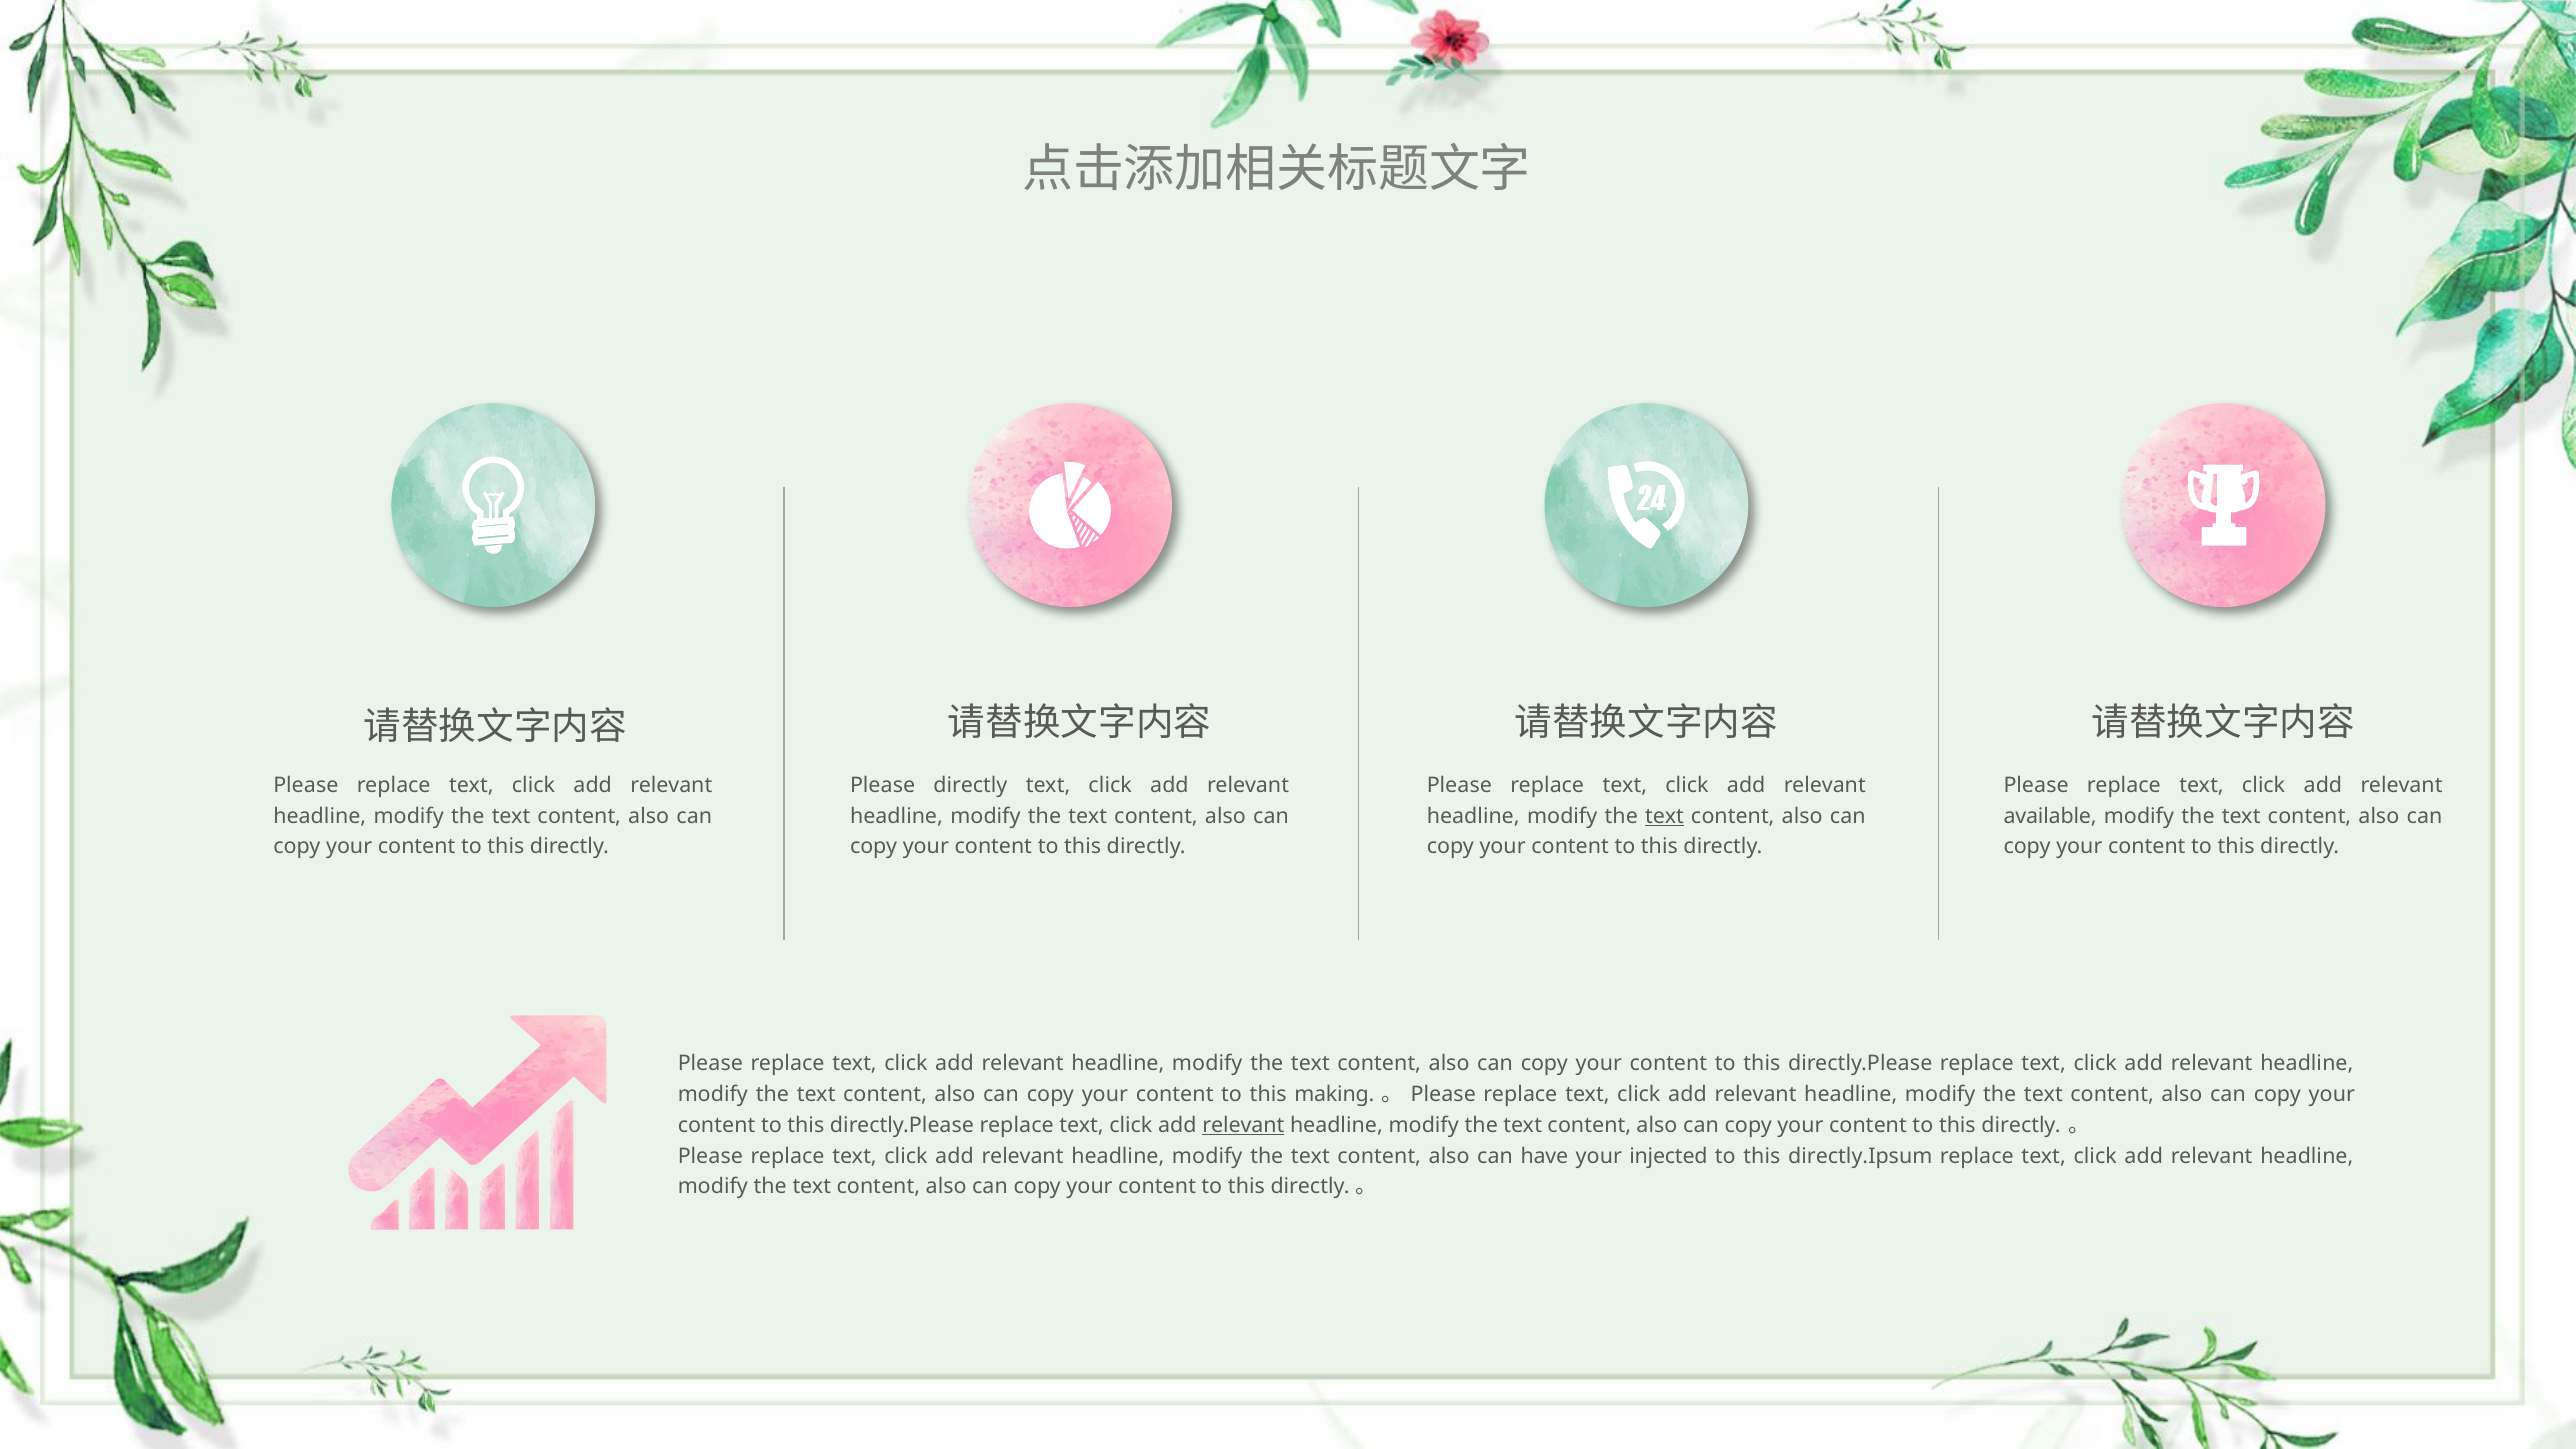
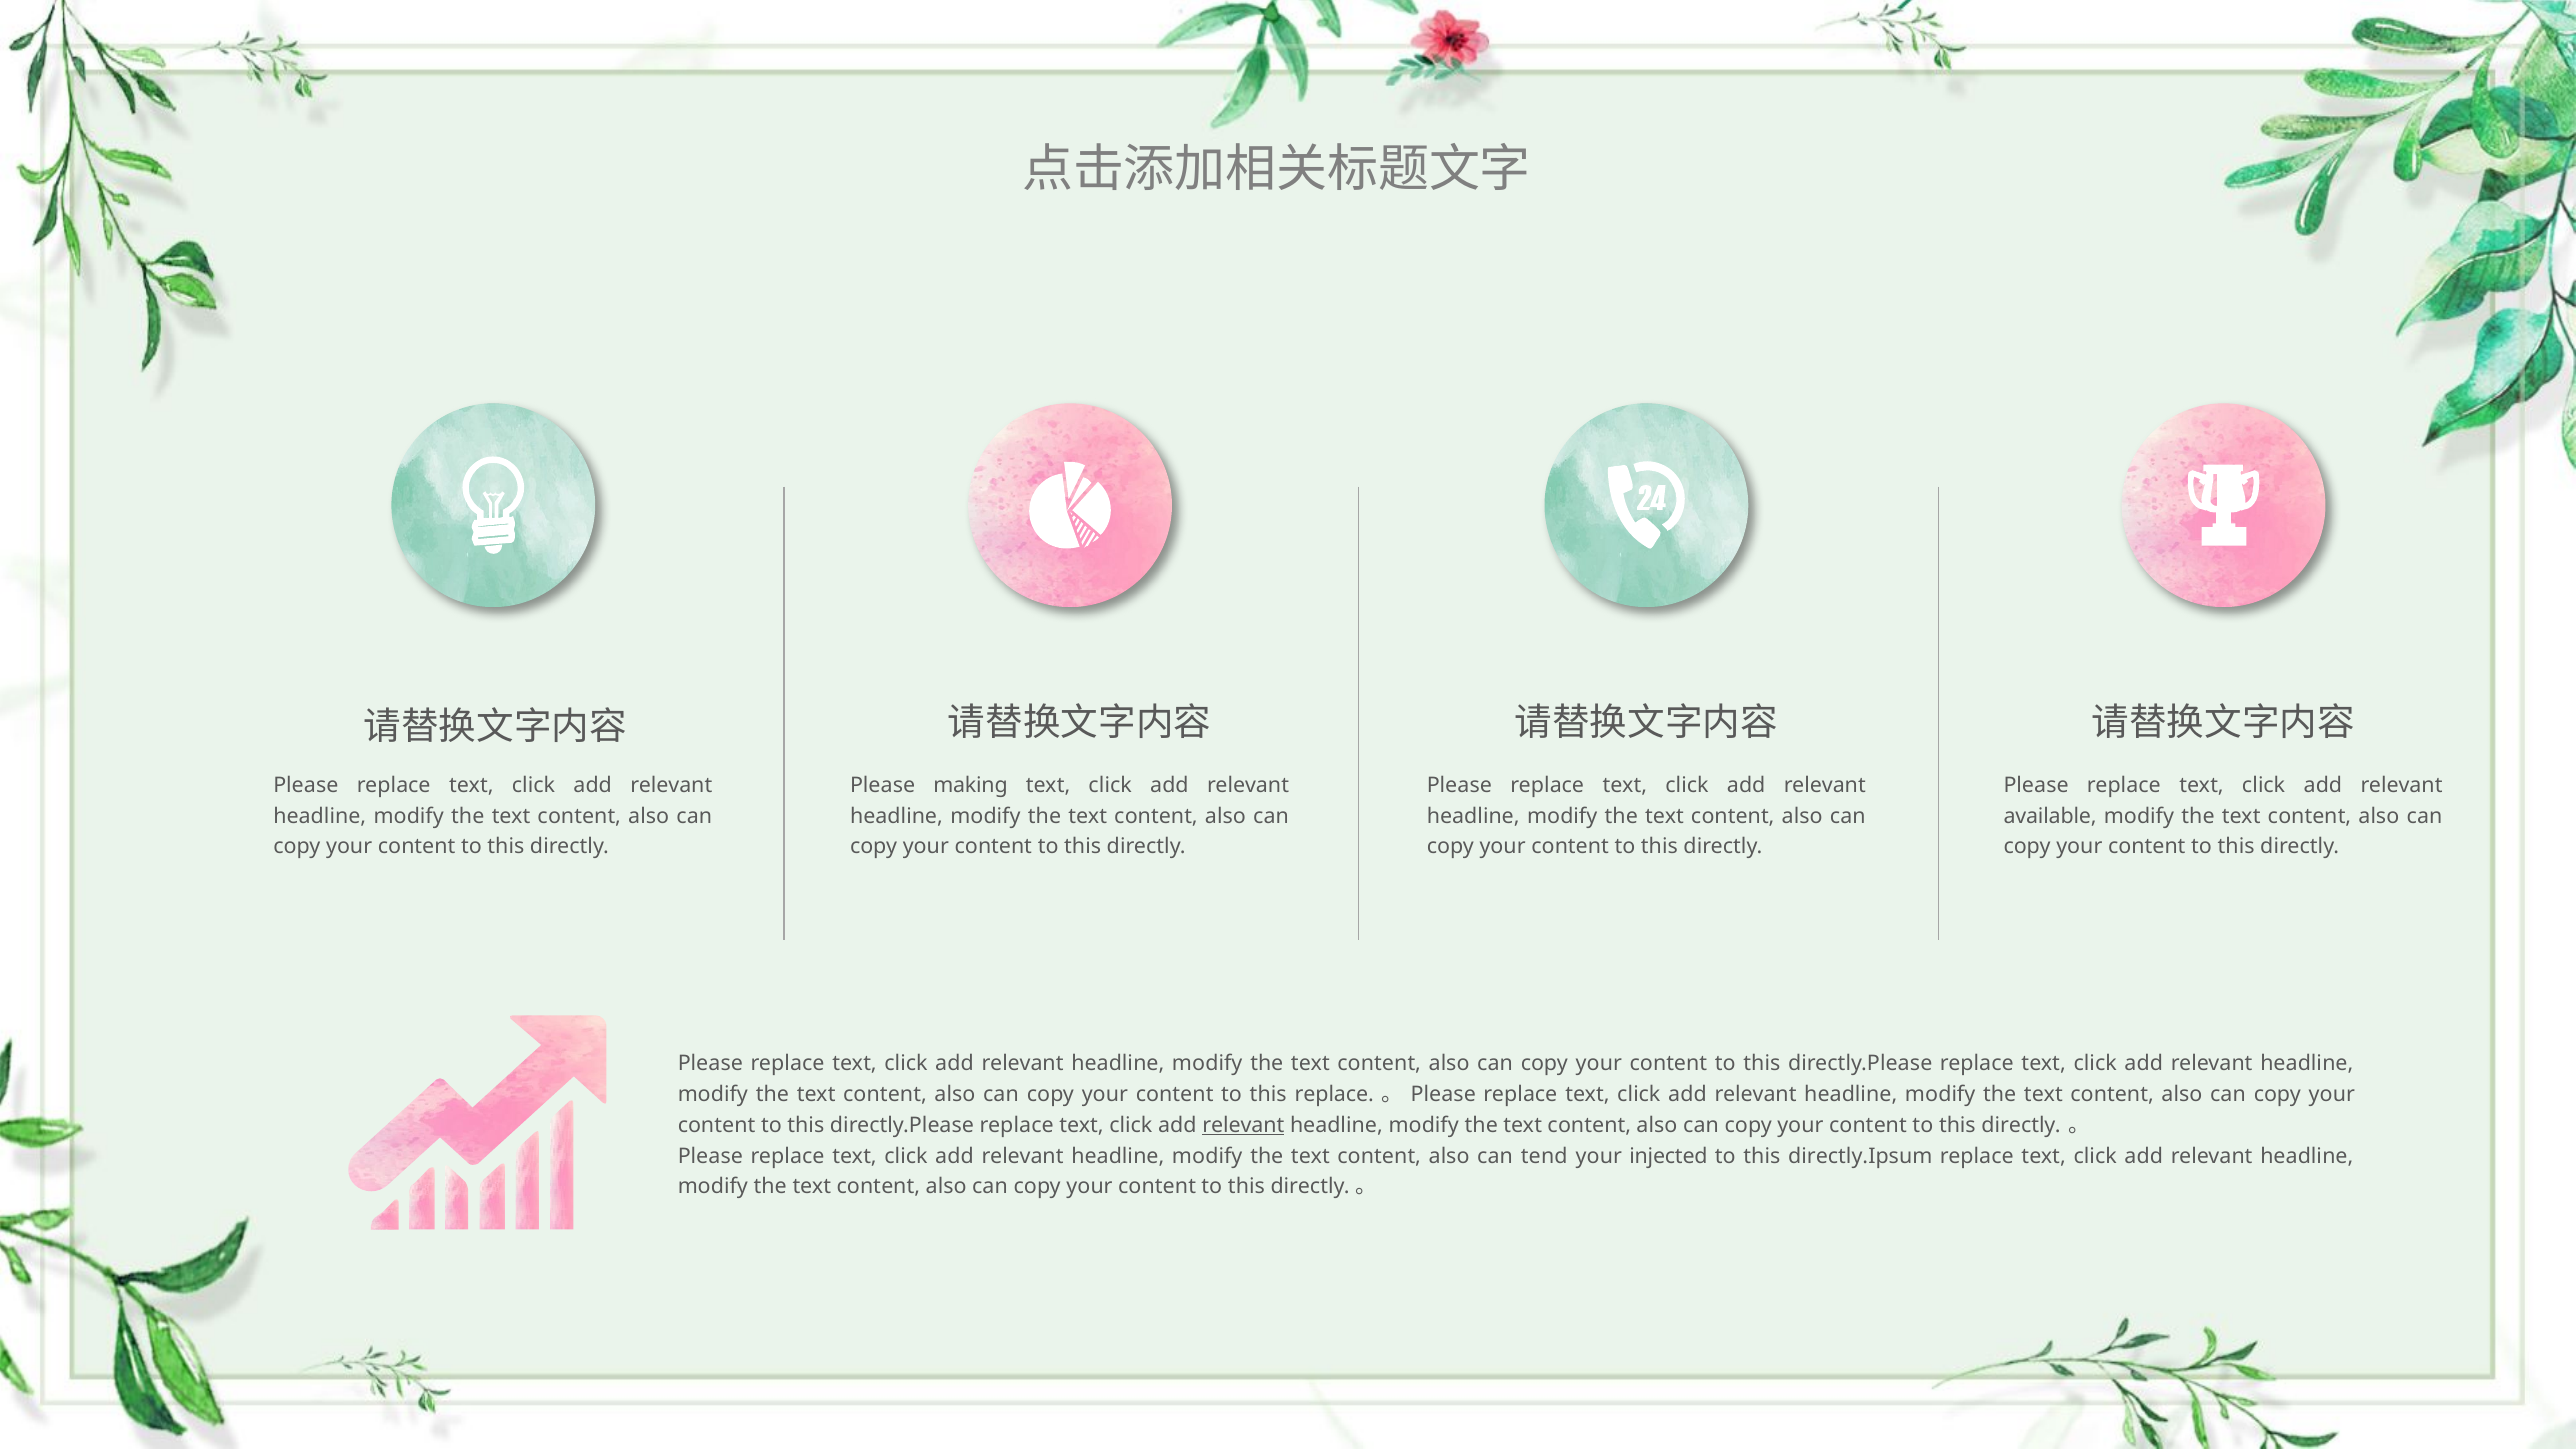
Please directly: directly -> making
text at (1665, 816) underline: present -> none
this making: making -> replace
have: have -> tend
